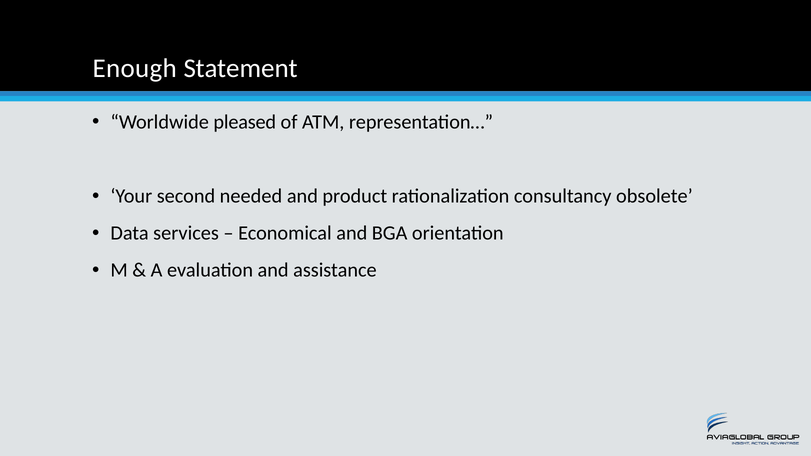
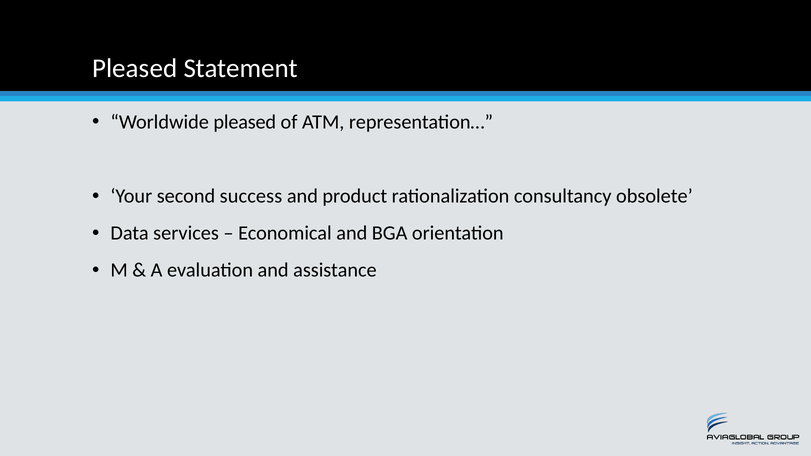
Enough at (135, 68): Enough -> Pleased
needed: needed -> success
